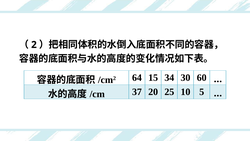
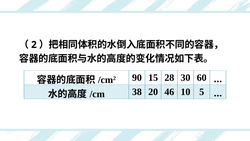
64: 64 -> 90
34: 34 -> 28
37: 37 -> 38
25: 25 -> 46
